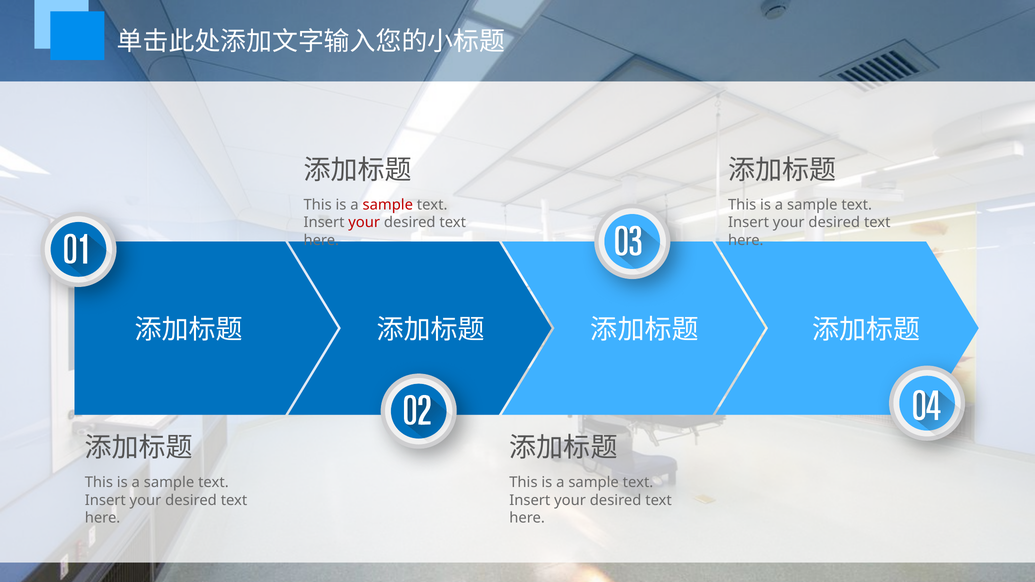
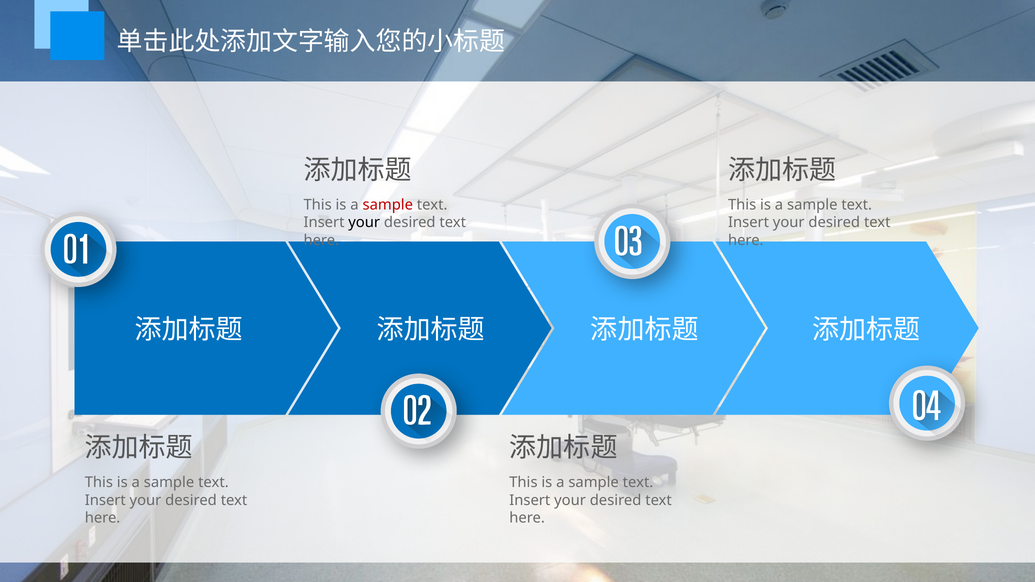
your at (364, 223) colour: red -> black
